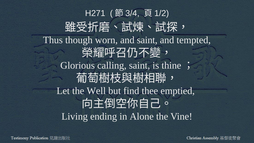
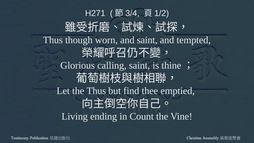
the Well: Well -> Thus
Alone: Alone -> Count
